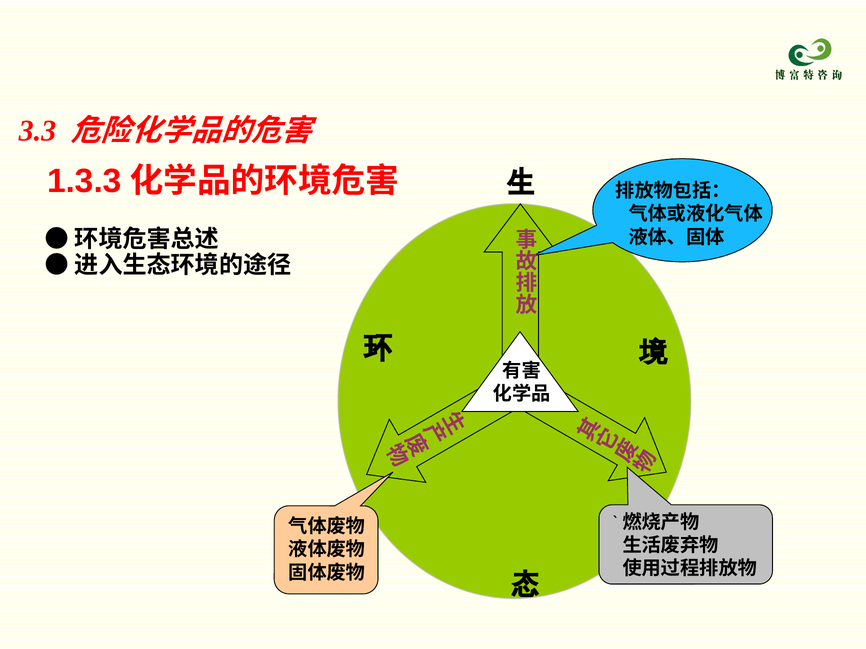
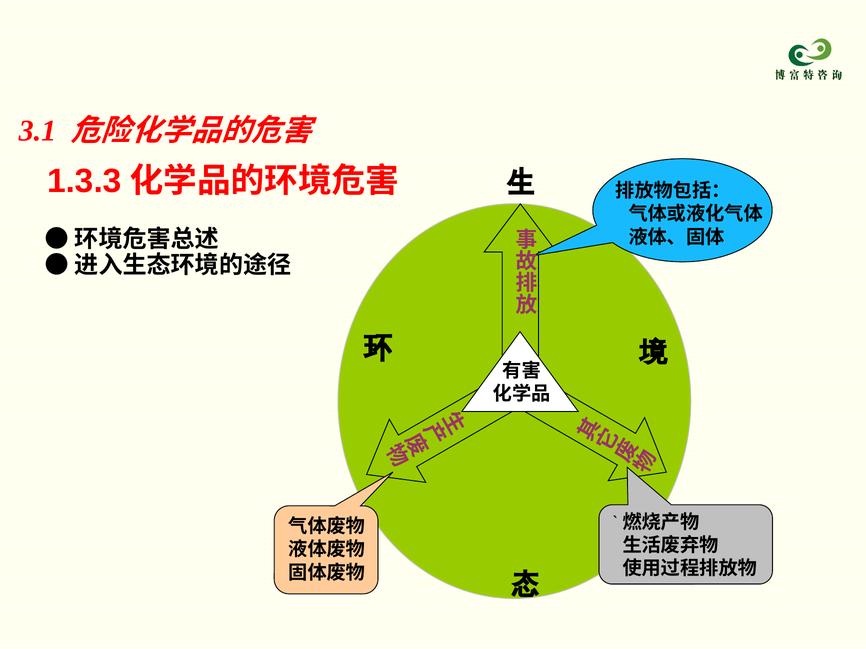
3.3: 3.3 -> 3.1
